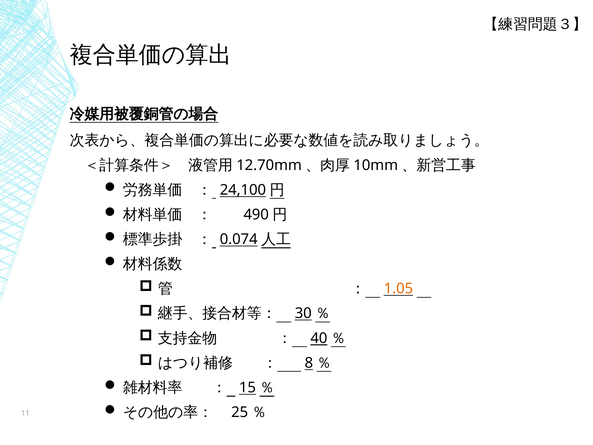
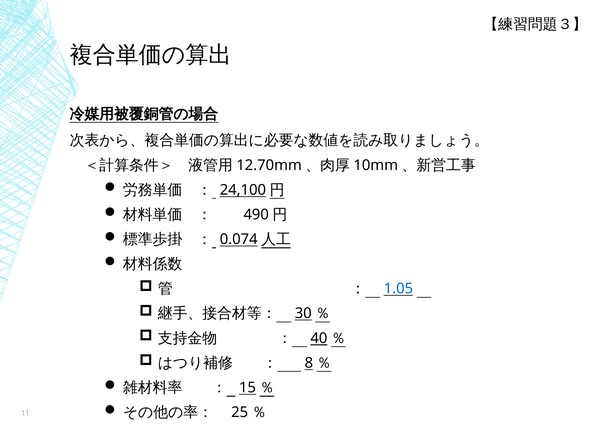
1.05 colour: orange -> blue
